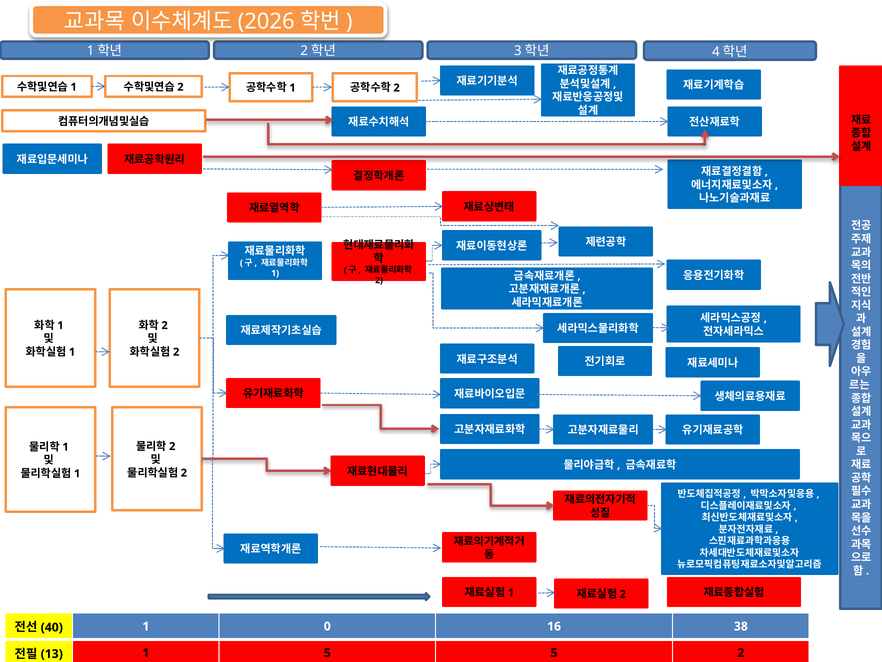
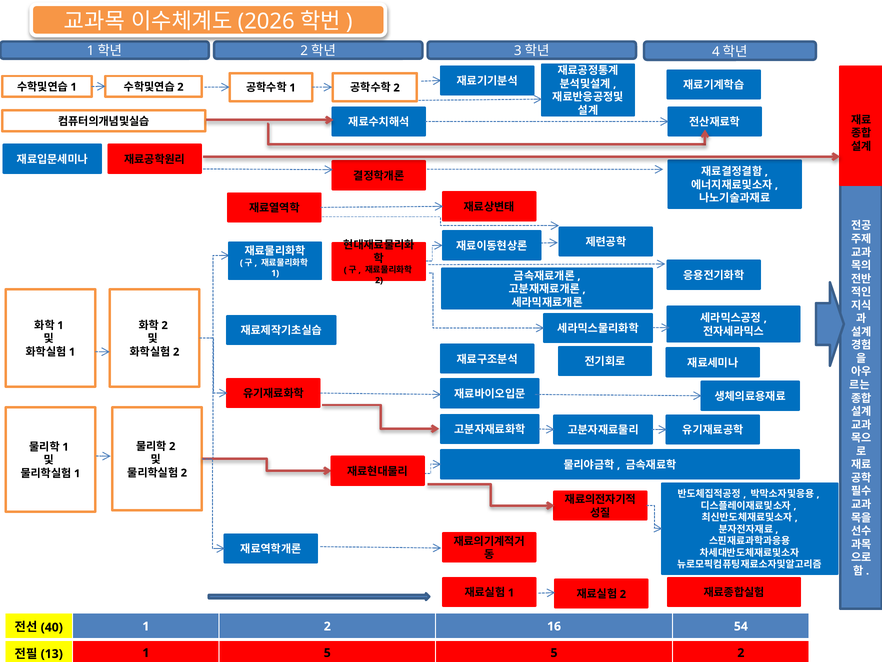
1 0: 0 -> 2
38: 38 -> 54
